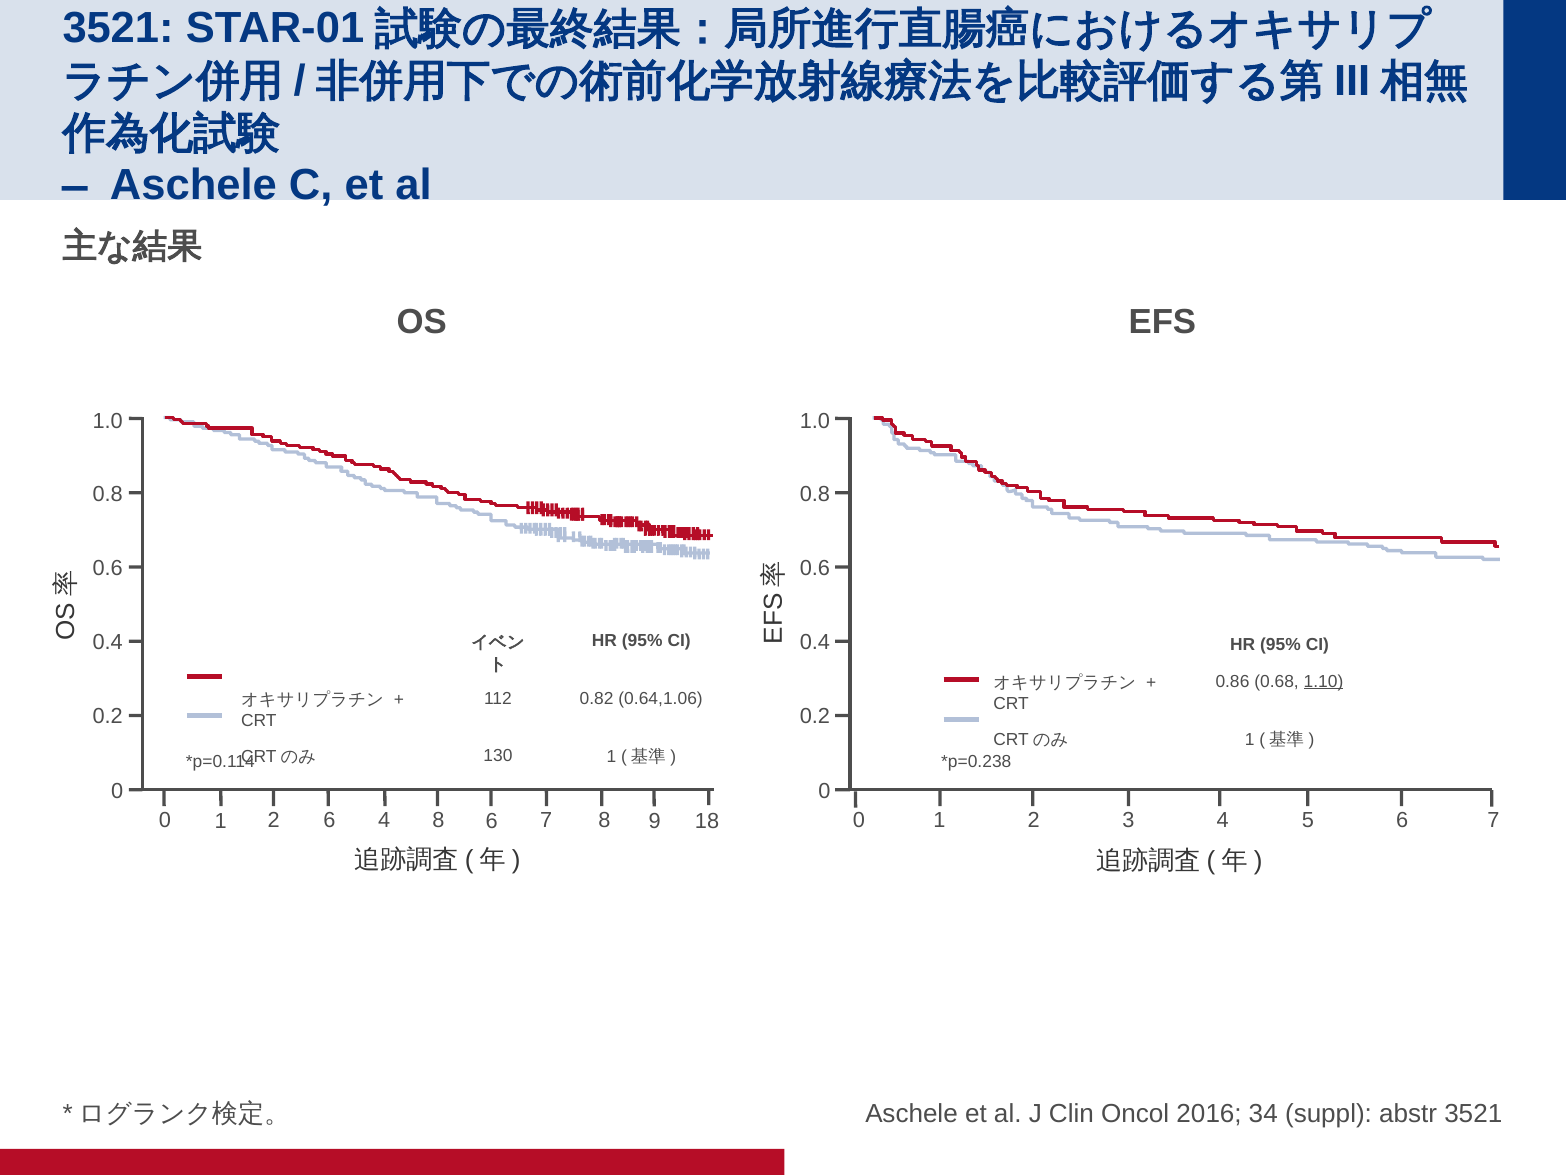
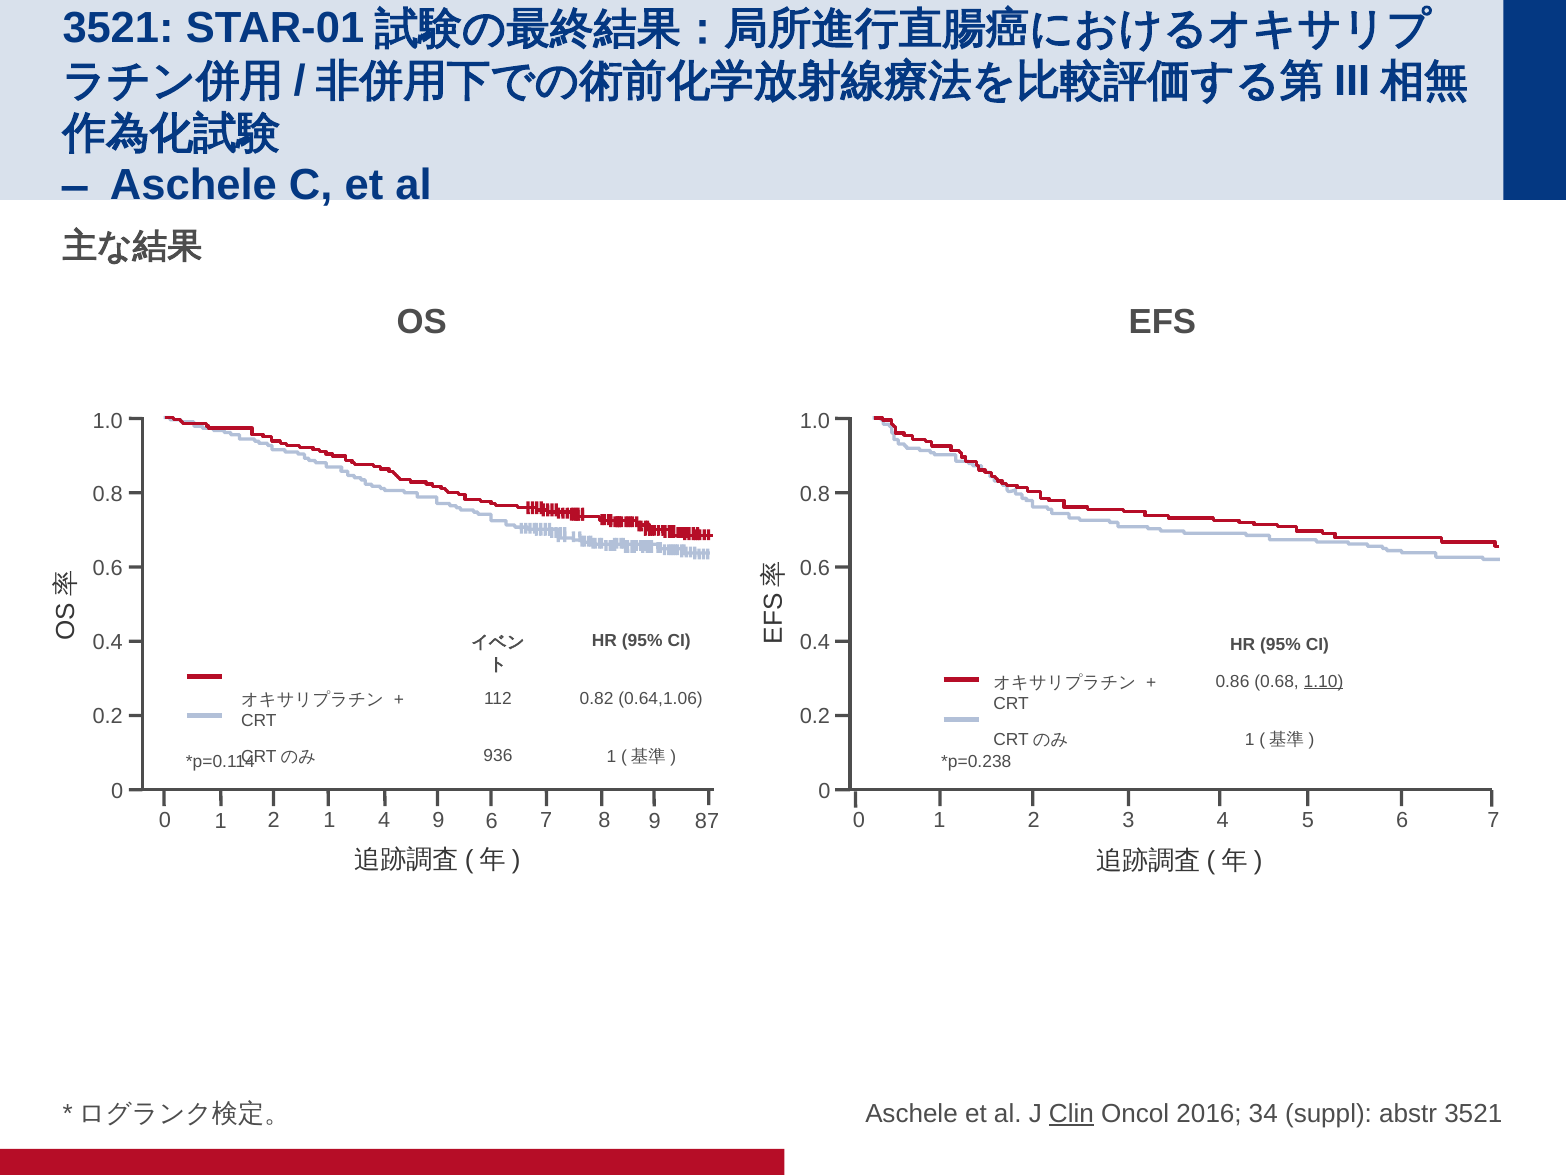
130: 130 -> 936
2 6: 6 -> 1
4 8: 8 -> 9
18: 18 -> 87
Clin underline: none -> present
